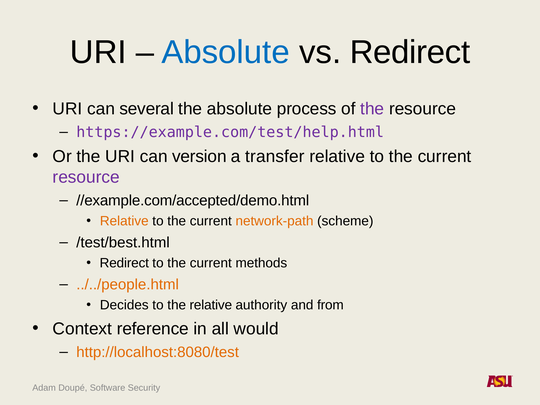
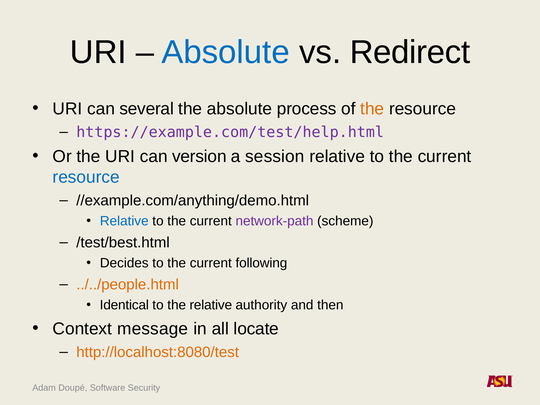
the at (372, 109) colour: purple -> orange
transfer: transfer -> session
resource at (86, 177) colour: purple -> blue
//example.com/accepted/demo.html: //example.com/accepted/demo.html -> //example.com/anything/demo.html
Relative at (124, 221) colour: orange -> blue
network-path colour: orange -> purple
Redirect at (124, 263): Redirect -> Decides
methods: methods -> following
Decides: Decides -> Identical
from: from -> then
reference: reference -> message
would: would -> locate
